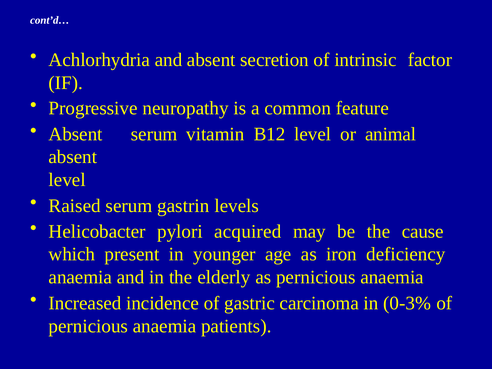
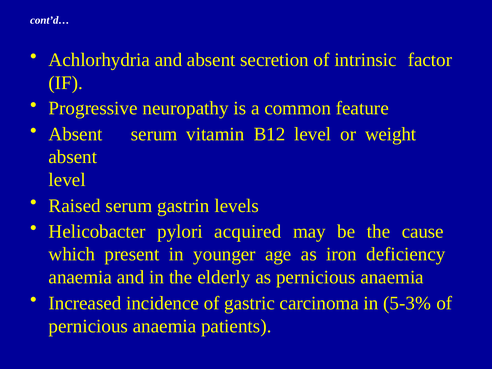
animal: animal -> weight
0-3%: 0-3% -> 5-3%
